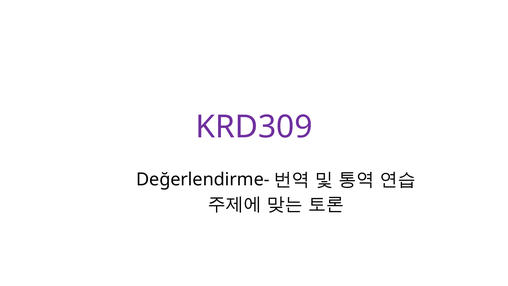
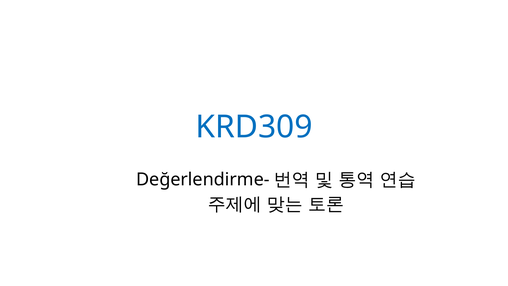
KRD309 colour: purple -> blue
